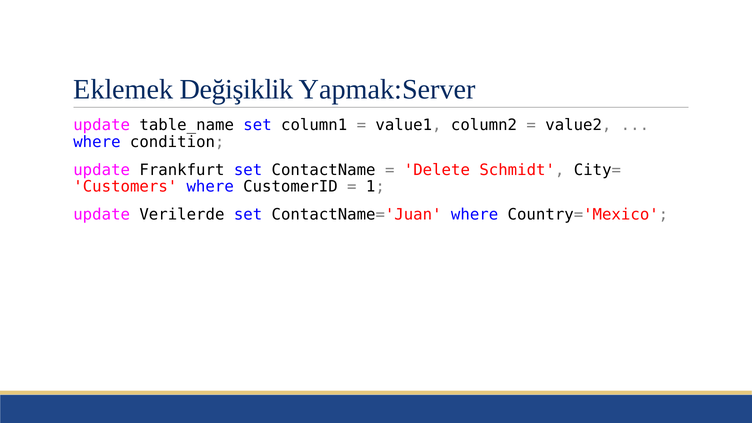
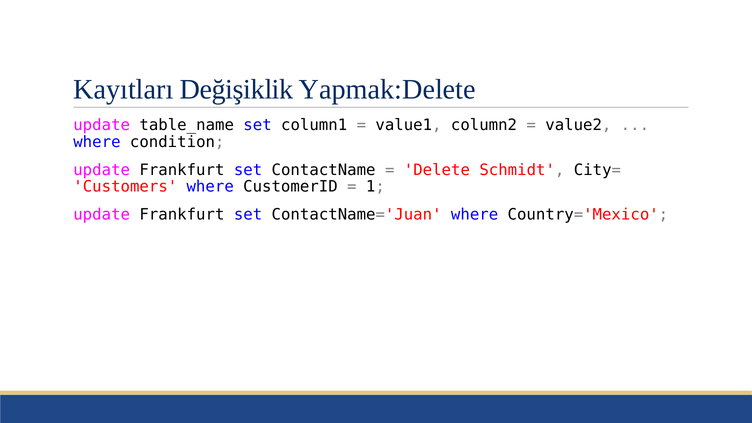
Eklemek: Eklemek -> Kayıtları
Yapmak:Server: Yapmak:Server -> Yapmak:Delete
Verilerde at (182, 215): Verilerde -> Frankfurt
